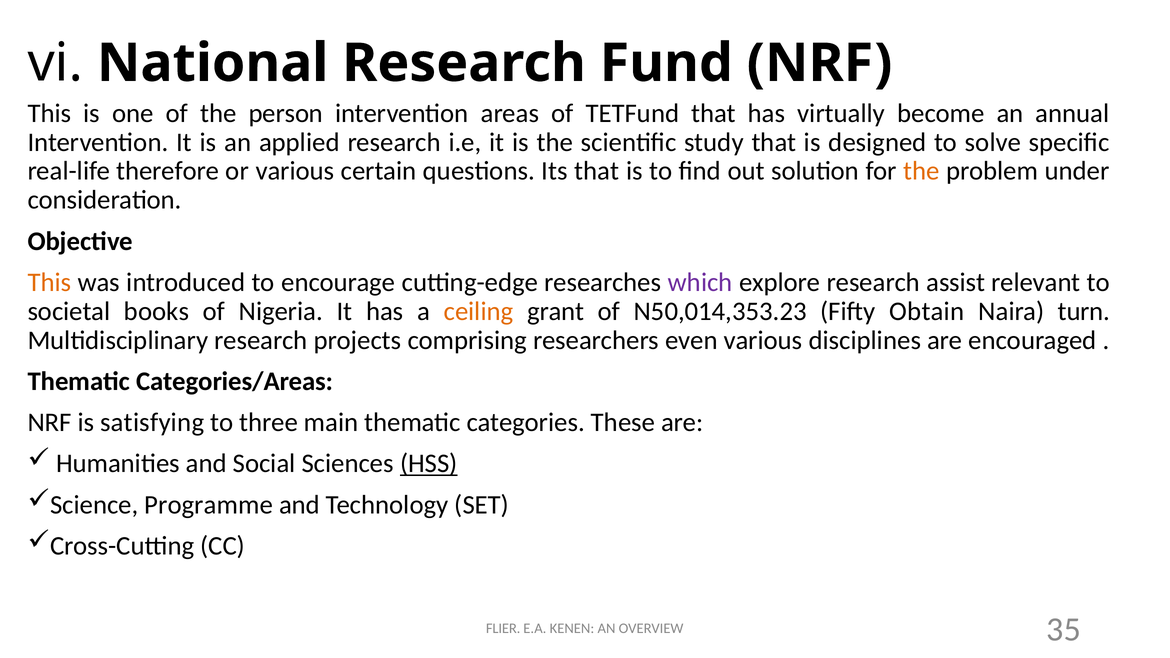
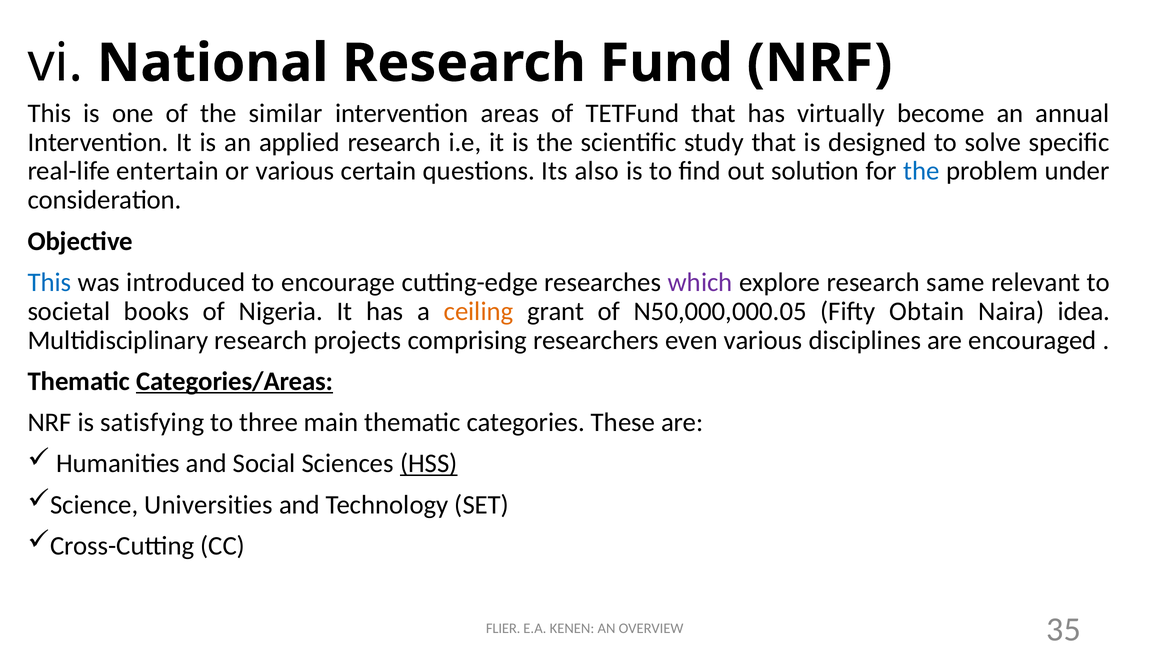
person: person -> similar
therefore: therefore -> entertain
Its that: that -> also
the at (921, 171) colour: orange -> blue
This at (49, 282) colour: orange -> blue
assist: assist -> same
N50,014,353.23: N50,014,353.23 -> N50,000,000.05
turn: turn -> idea
Categories/Areas underline: none -> present
Programme: Programme -> Universities
